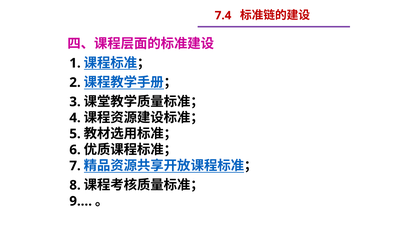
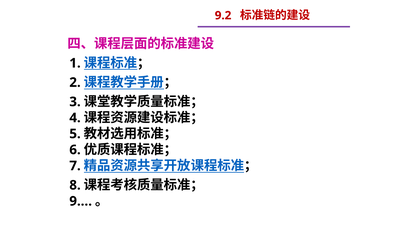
7.4: 7.4 -> 9.2
